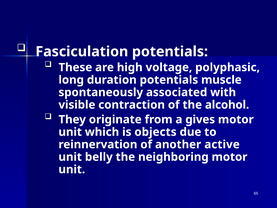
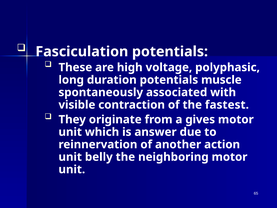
alcohol: alcohol -> fastest
objects: objects -> answer
active: active -> action
